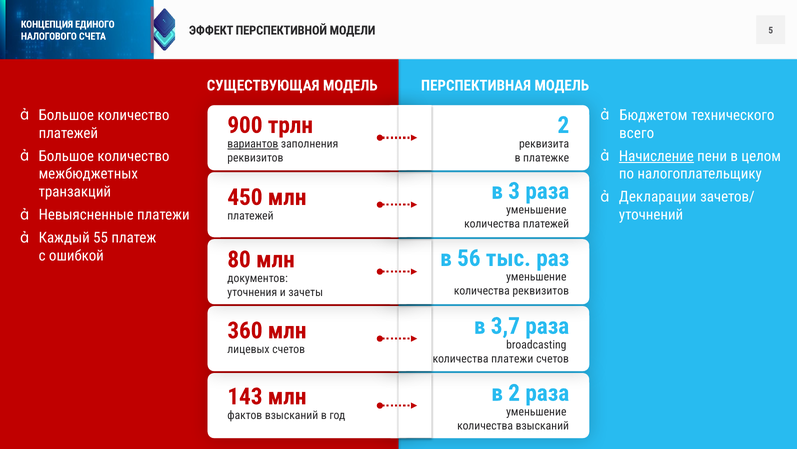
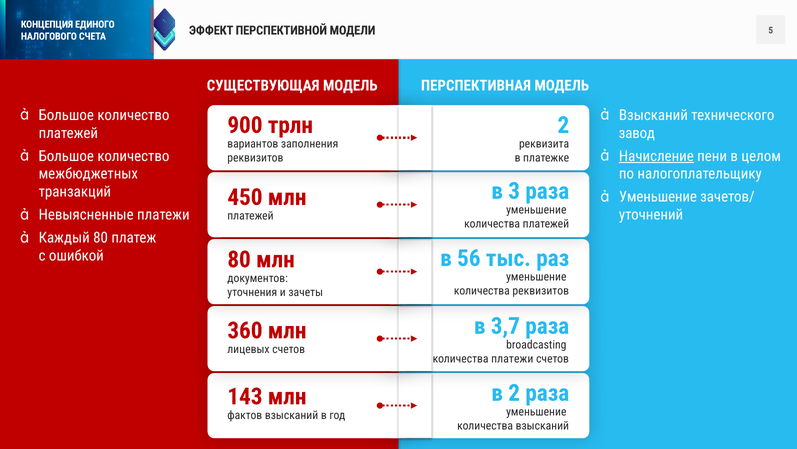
Бюджетом at (653, 115): Бюджетом -> Взысканий
всего: всего -> завод
вариантов underline: present -> none
Декларации at (658, 197): Декларации -> Уменьшение
Каждый 55: 55 -> 80
